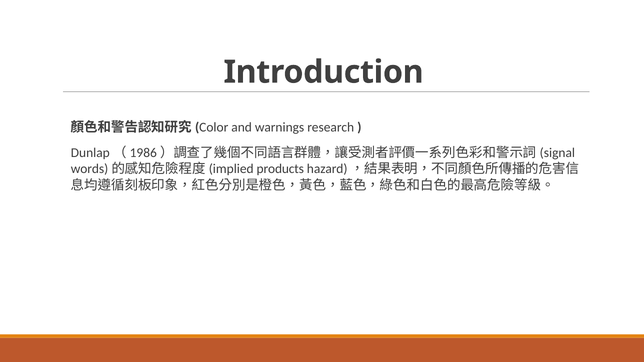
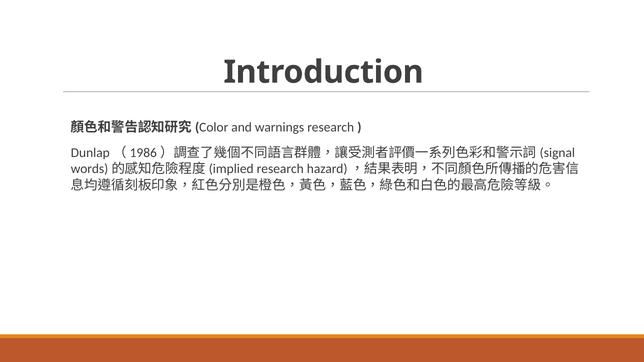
products at (280, 169): products -> research
